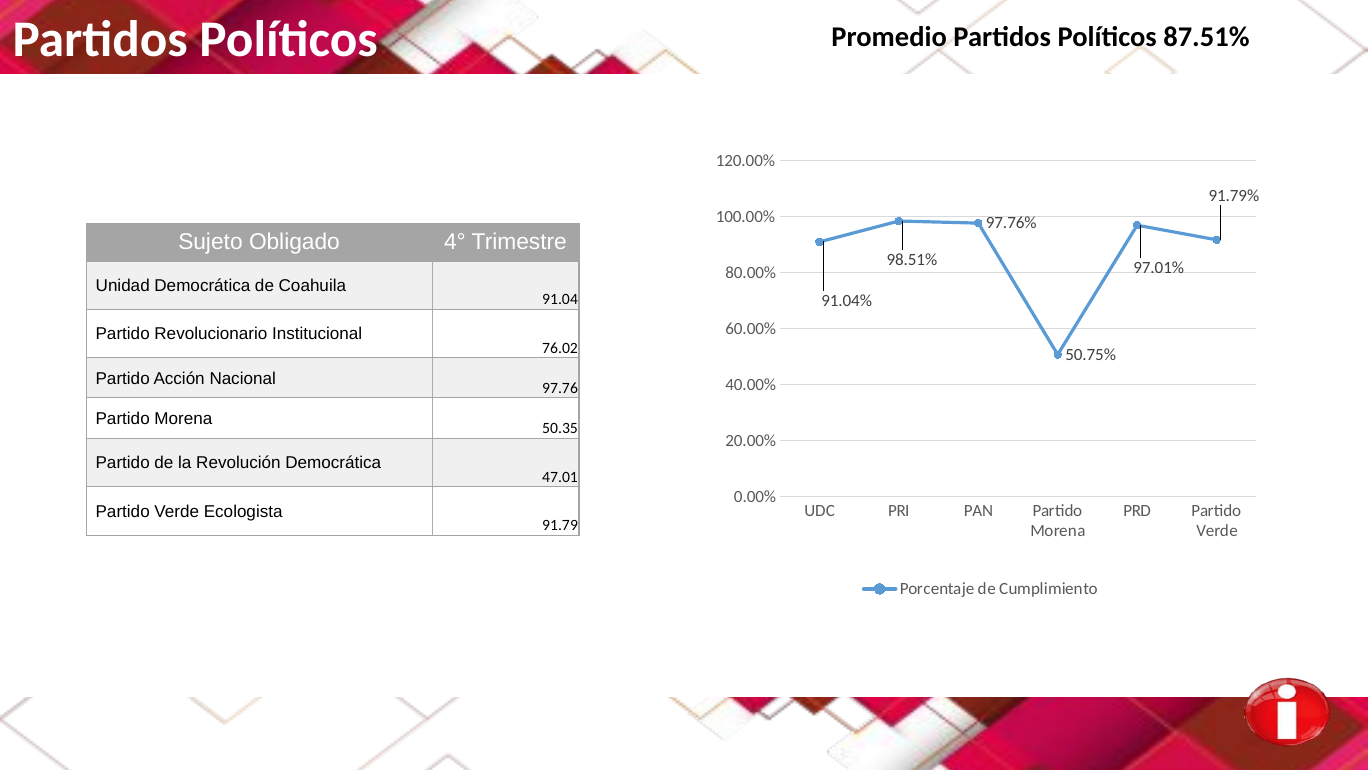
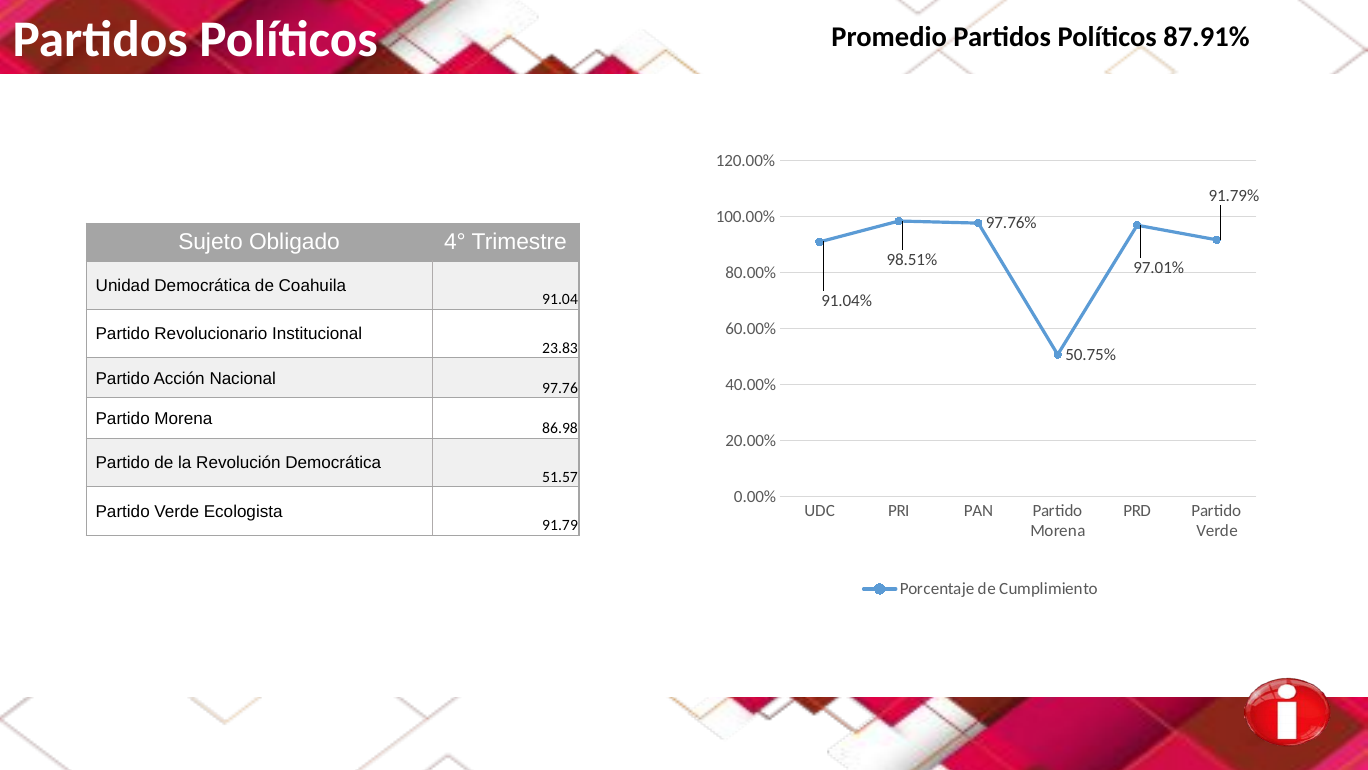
87.51%: 87.51% -> 87.91%
76.02: 76.02 -> 23.83
50.35: 50.35 -> 86.98
47.01: 47.01 -> 51.57
